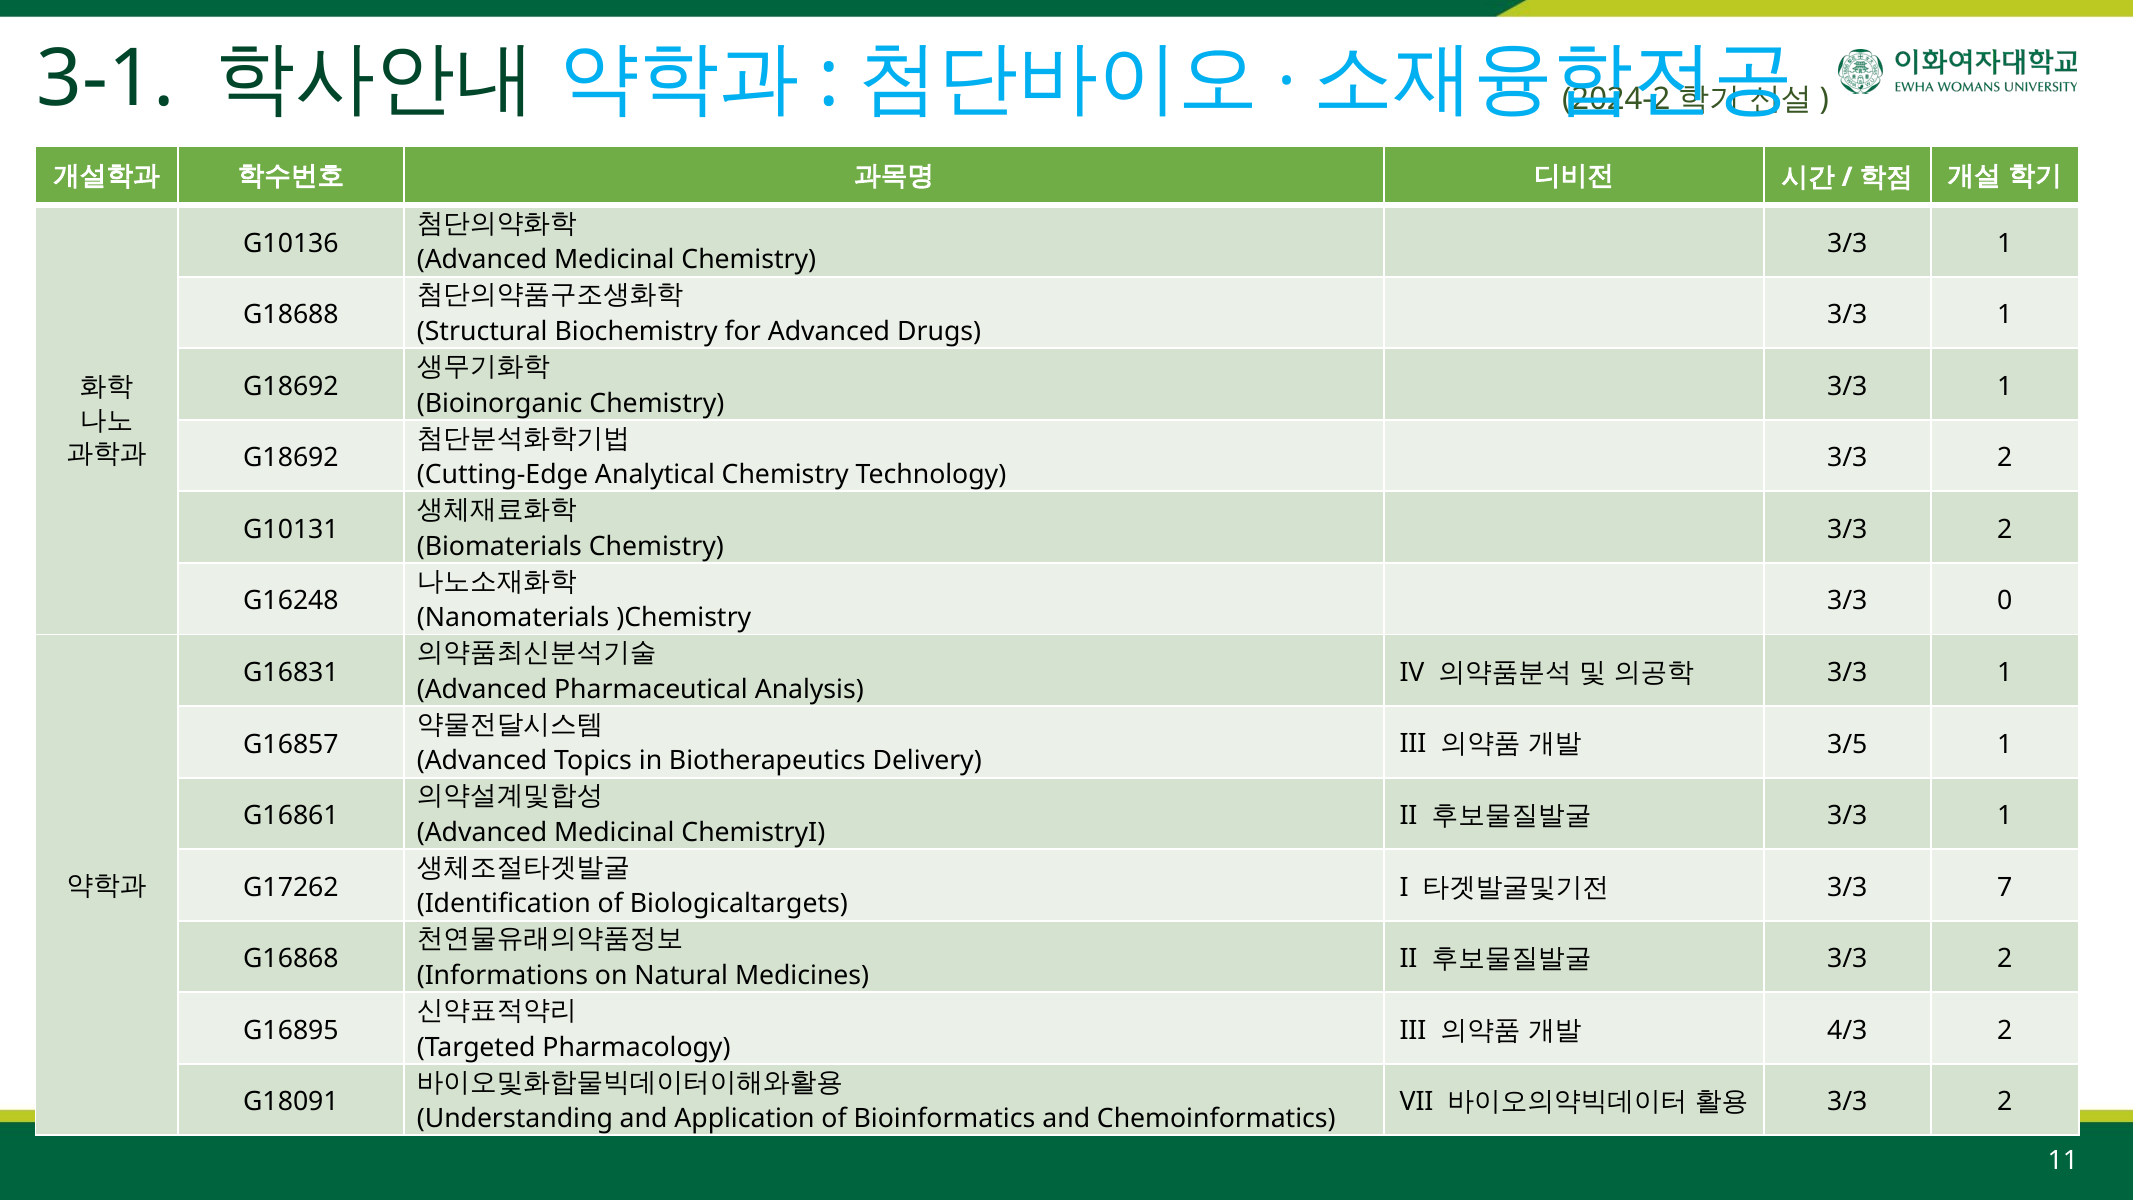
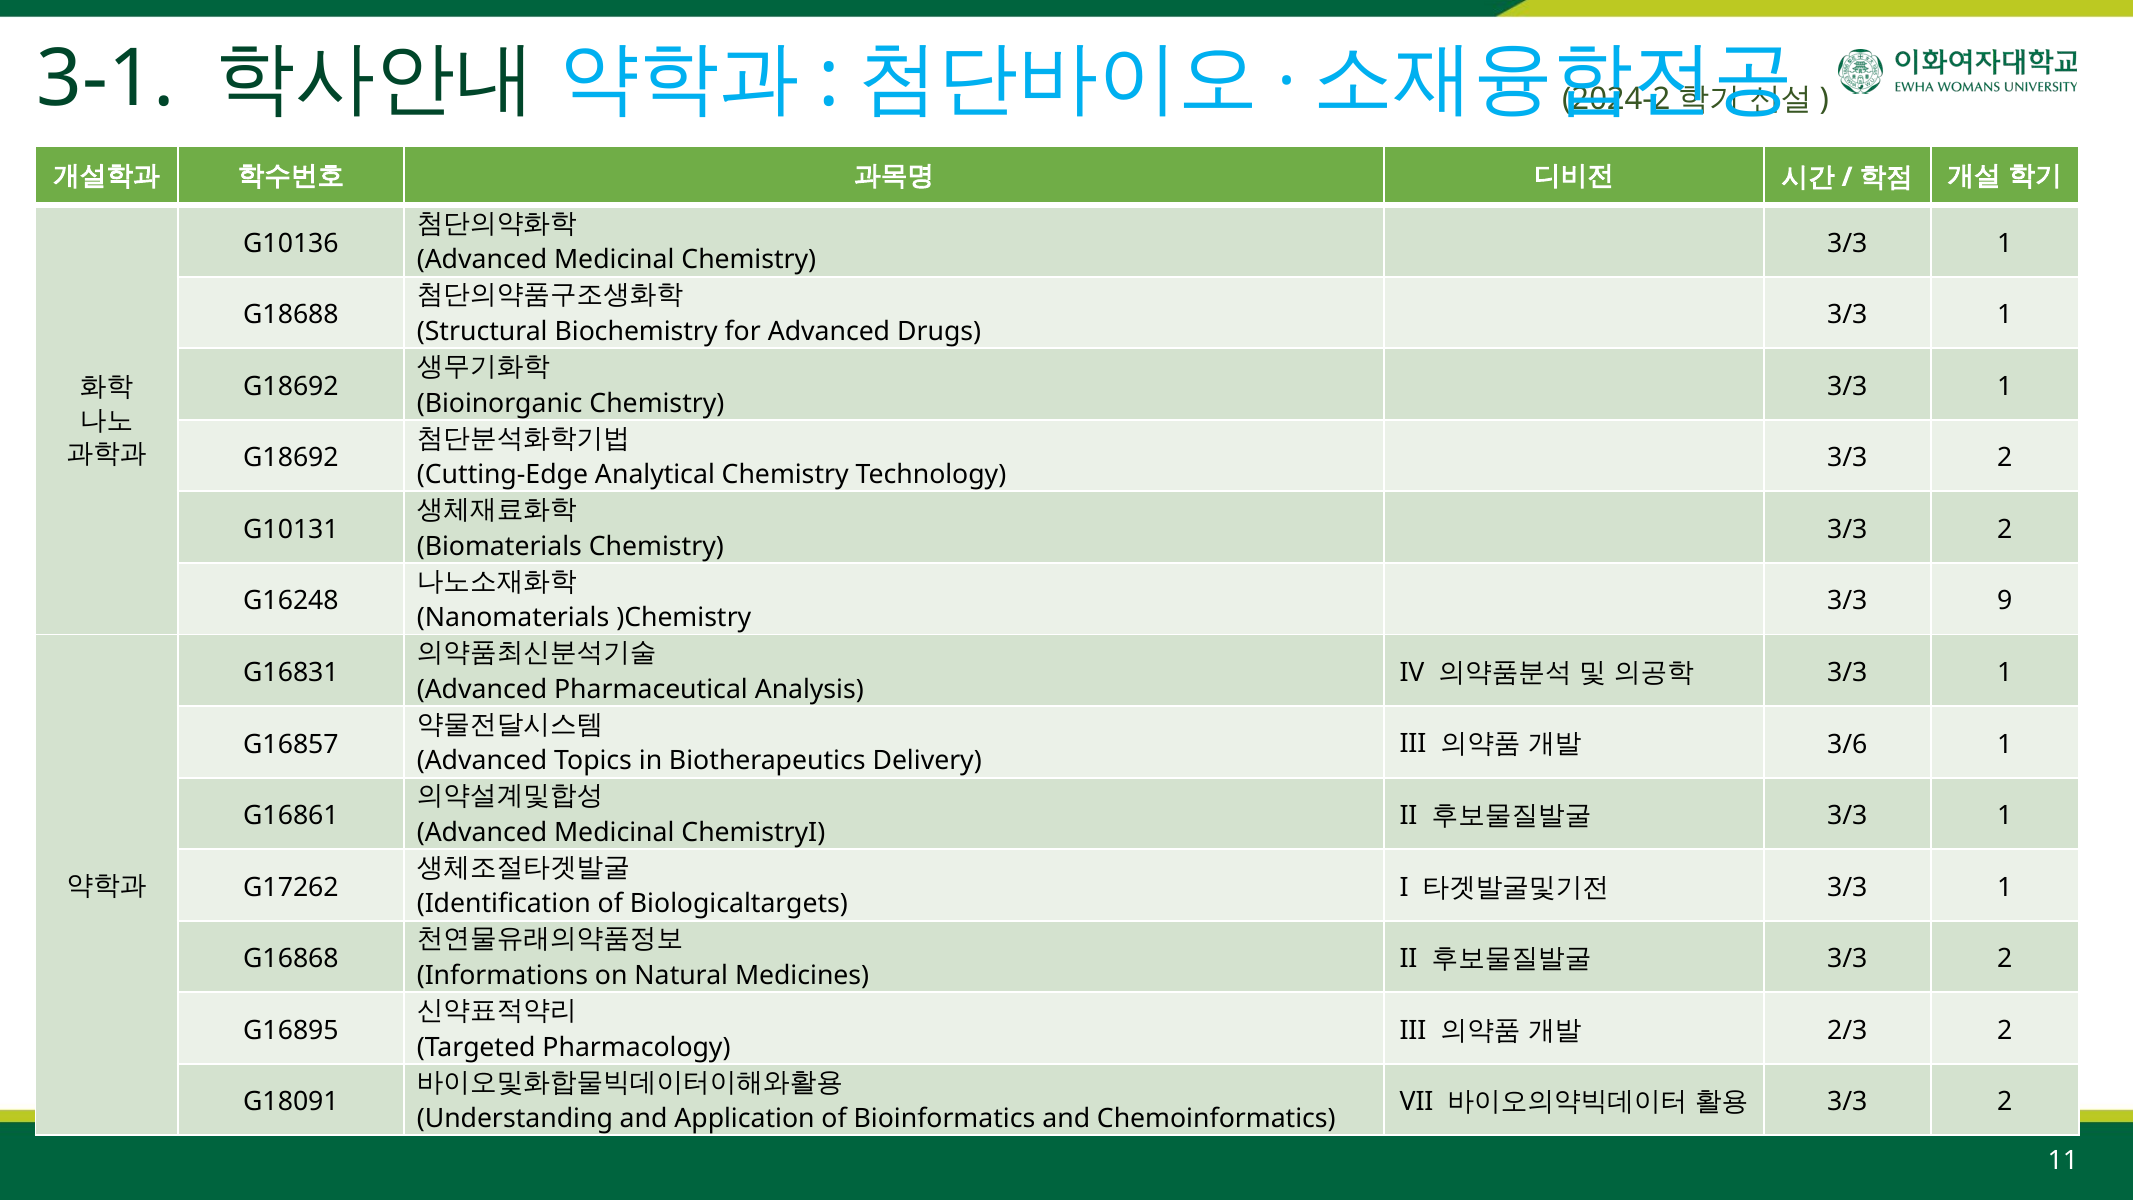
0: 0 -> 9
3/5: 3/5 -> 3/6
7 at (2005, 887): 7 -> 1
4/3: 4/3 -> 2/3
